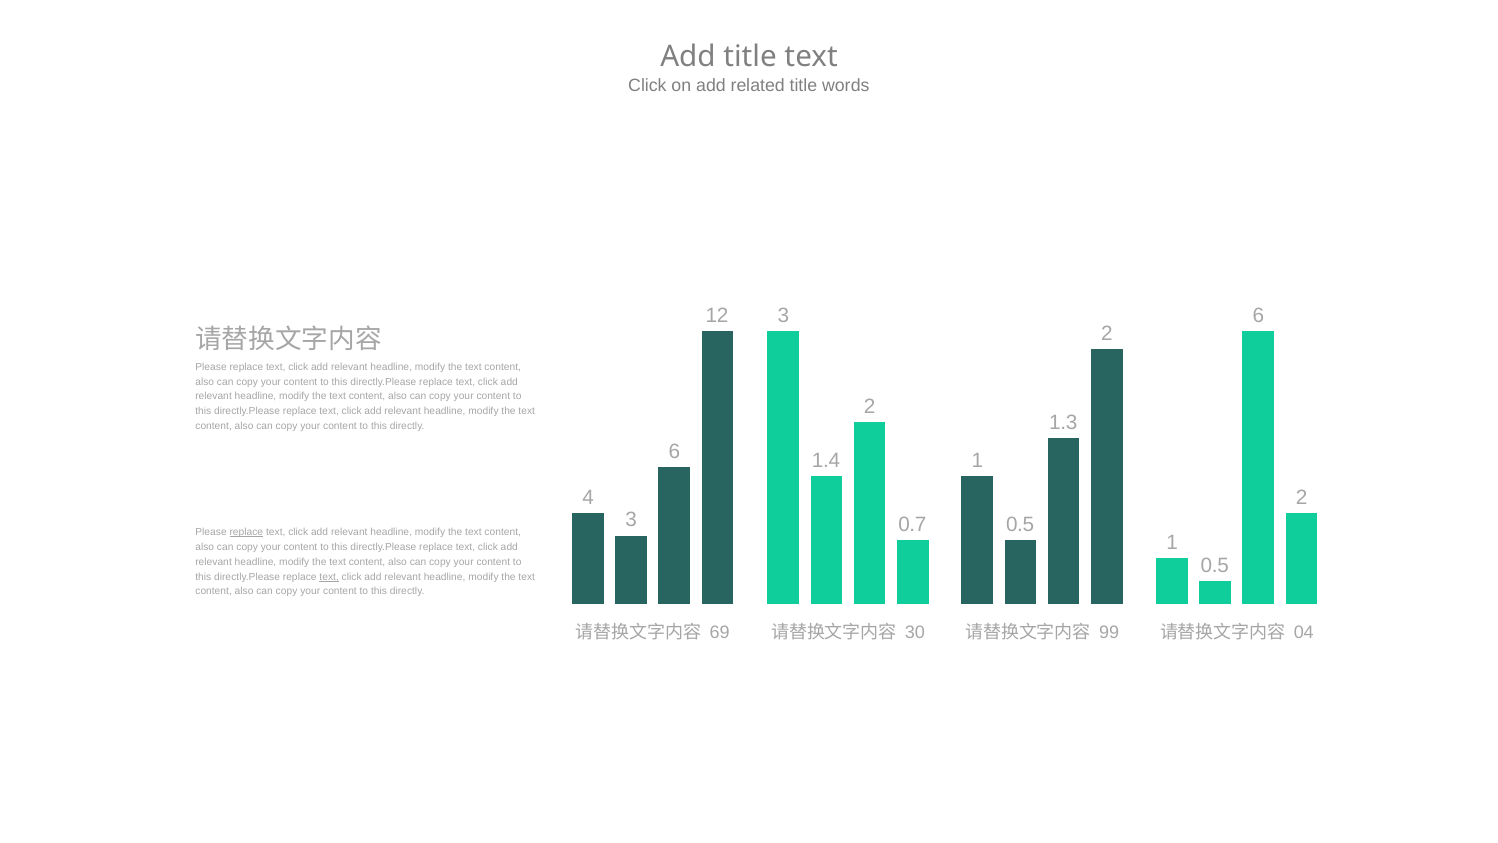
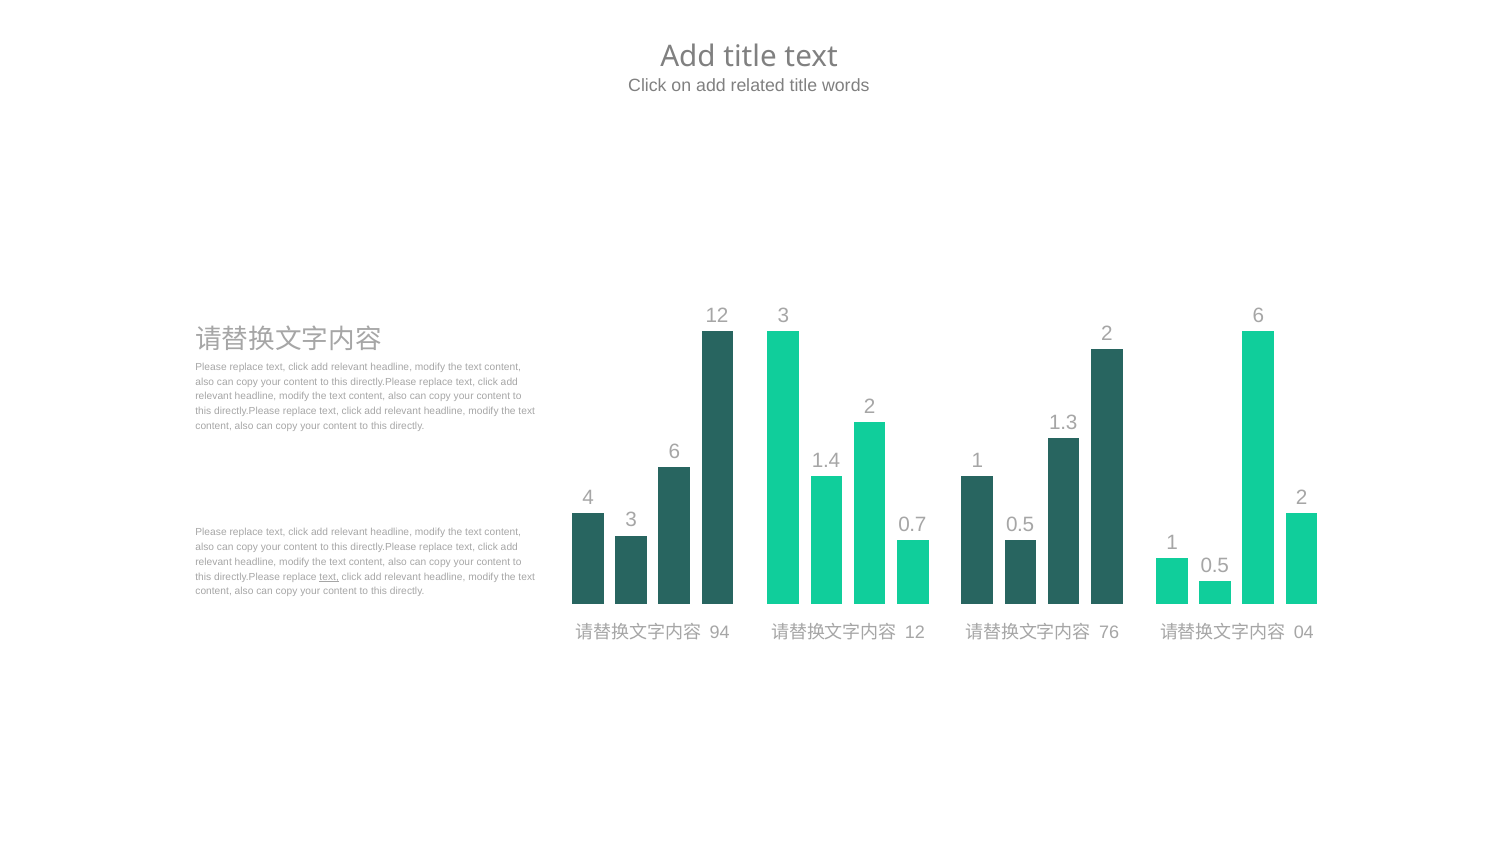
replace at (246, 532) underline: present -> none
69: 69 -> 94
30 at (915, 633): 30 -> 12
99: 99 -> 76
